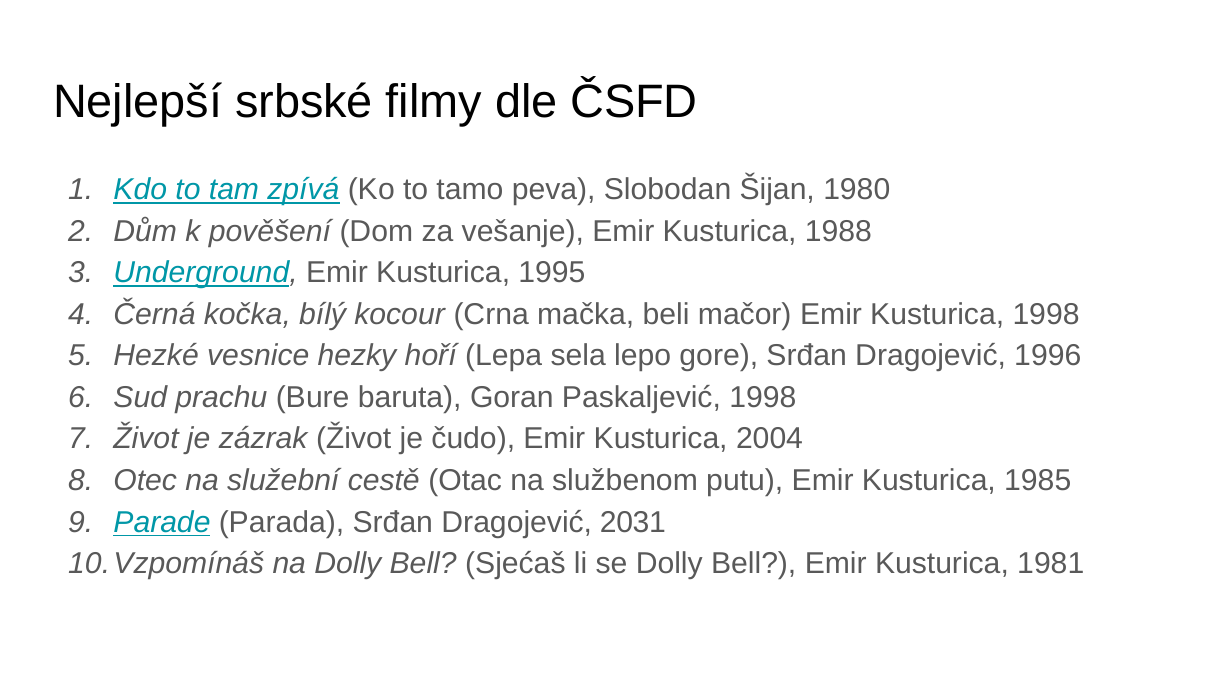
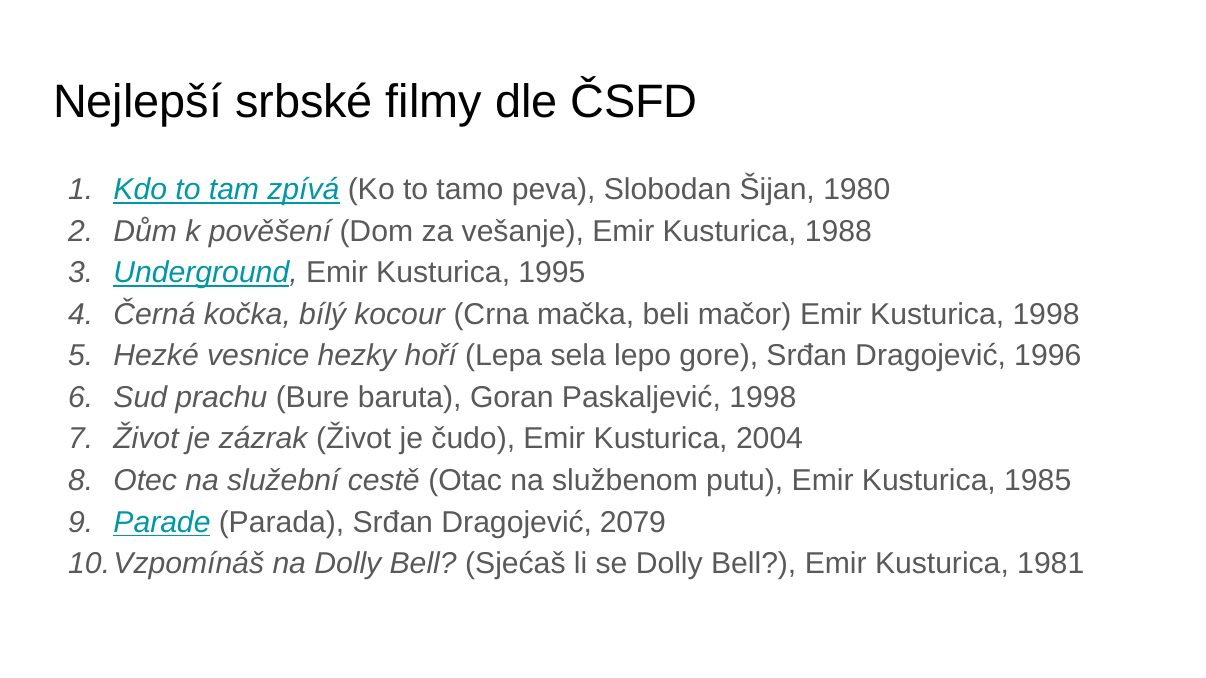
2031: 2031 -> 2079
